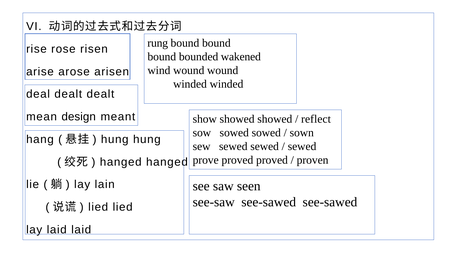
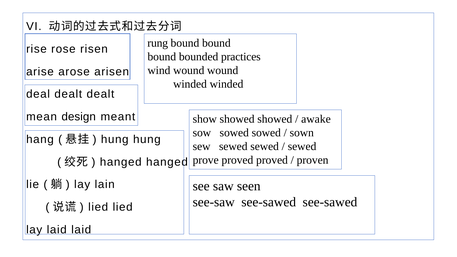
wakened: wakened -> practices
reflect: reflect -> awake
